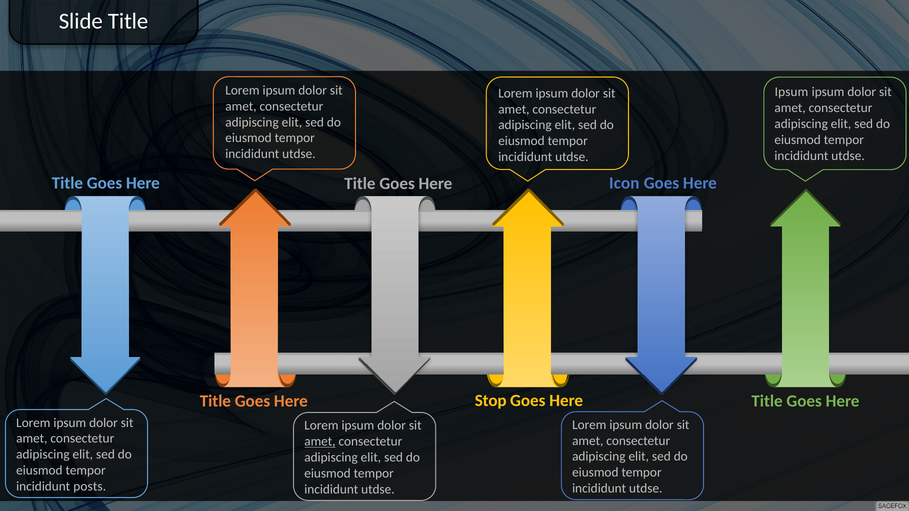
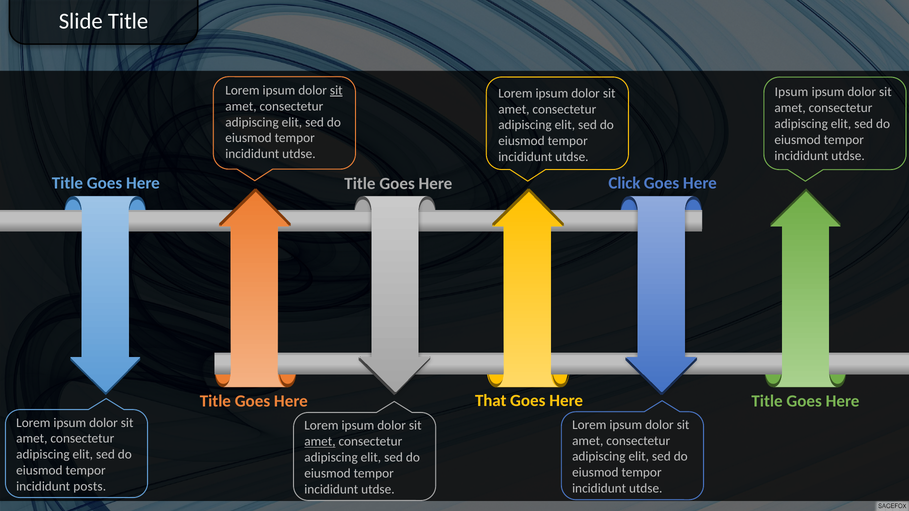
sit at (336, 90) underline: none -> present
Icon: Icon -> Click
Stop: Stop -> That
